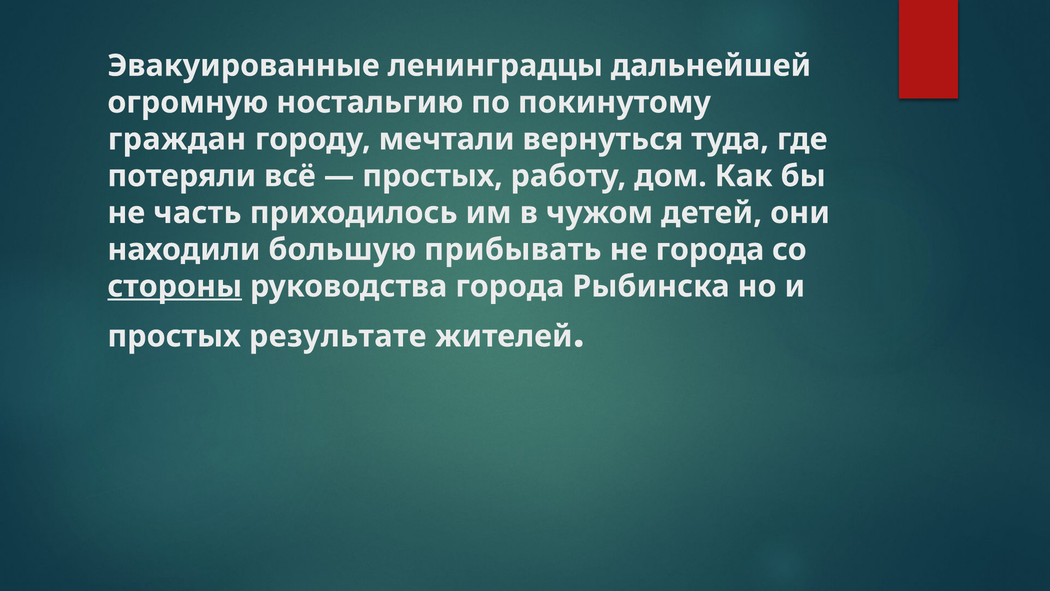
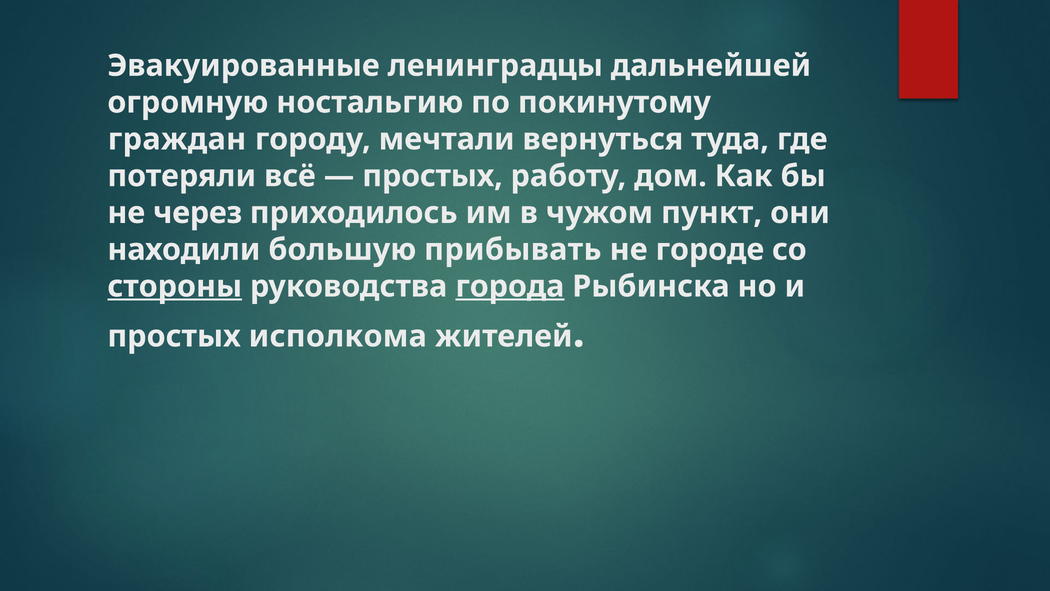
часть: часть -> через
детей: детей -> пункт
не города: города -> городе
города at (510, 286) underline: none -> present
результате: результате -> исполкома
